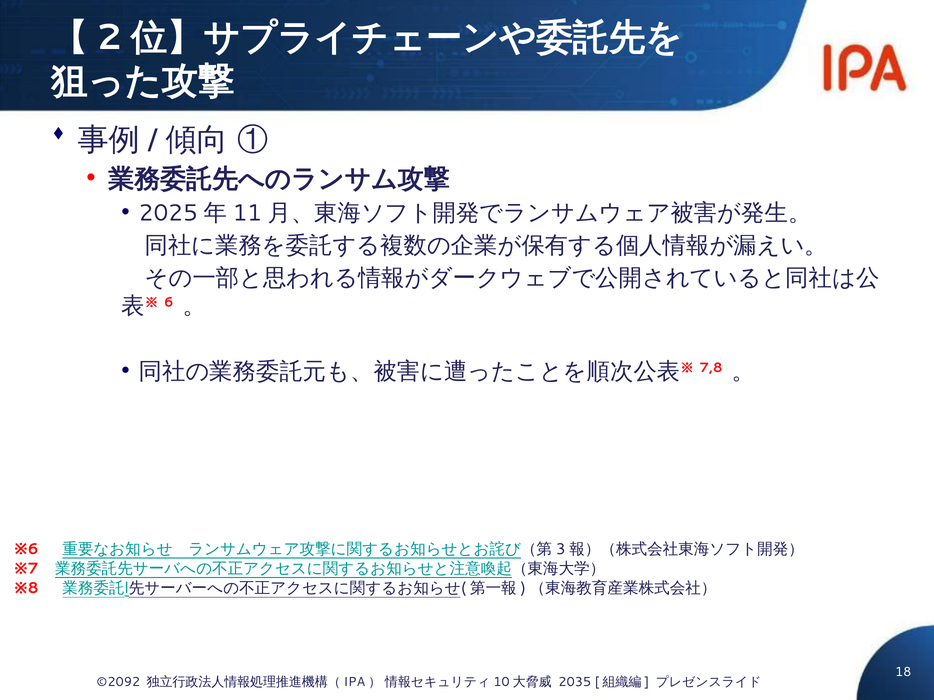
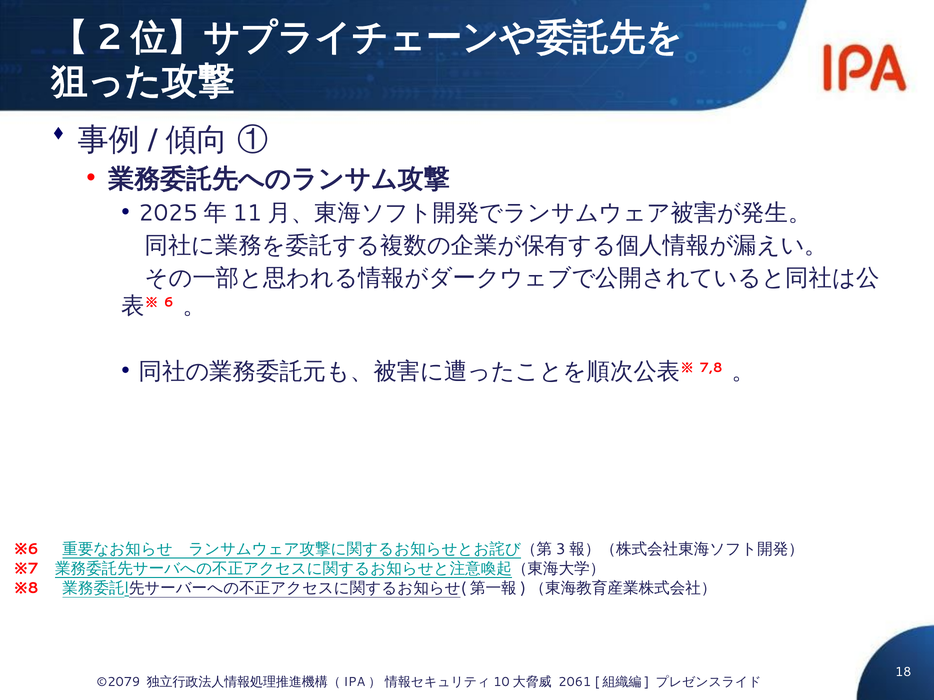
©2092: ©2092 -> ©2079
2035: 2035 -> 2061
